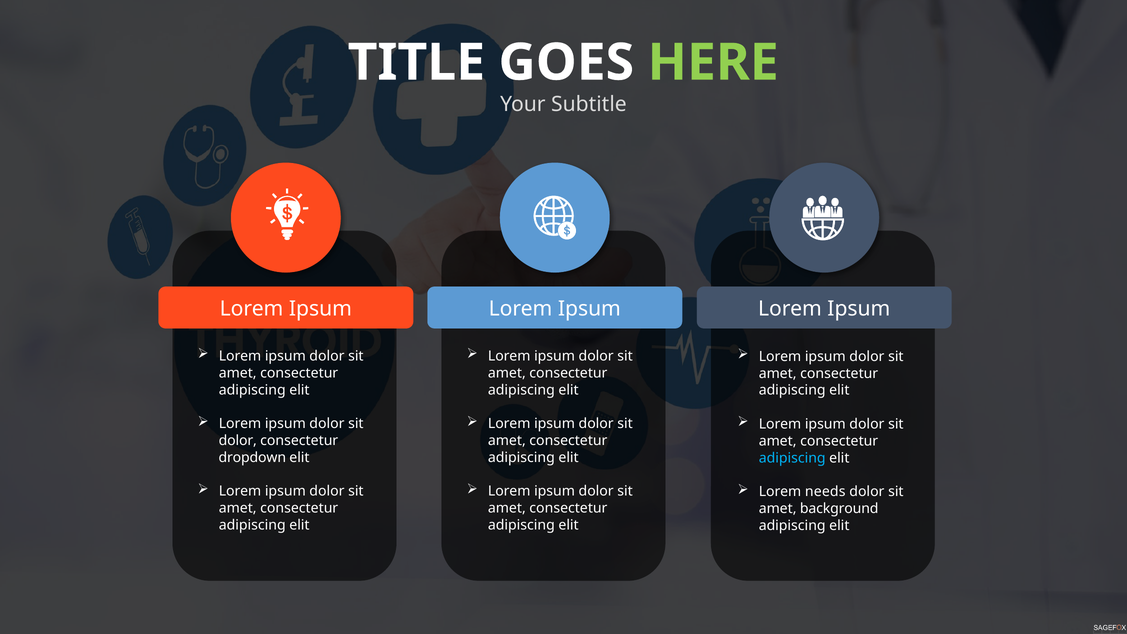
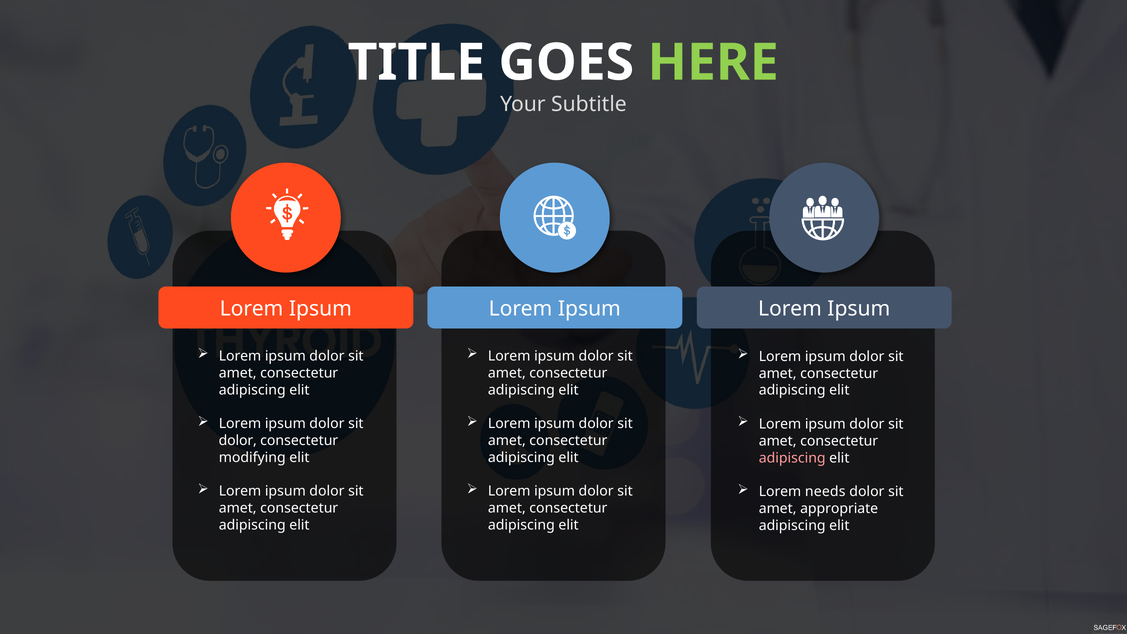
dropdown: dropdown -> modifying
adipiscing at (792, 458) colour: light blue -> pink
background: background -> appropriate
